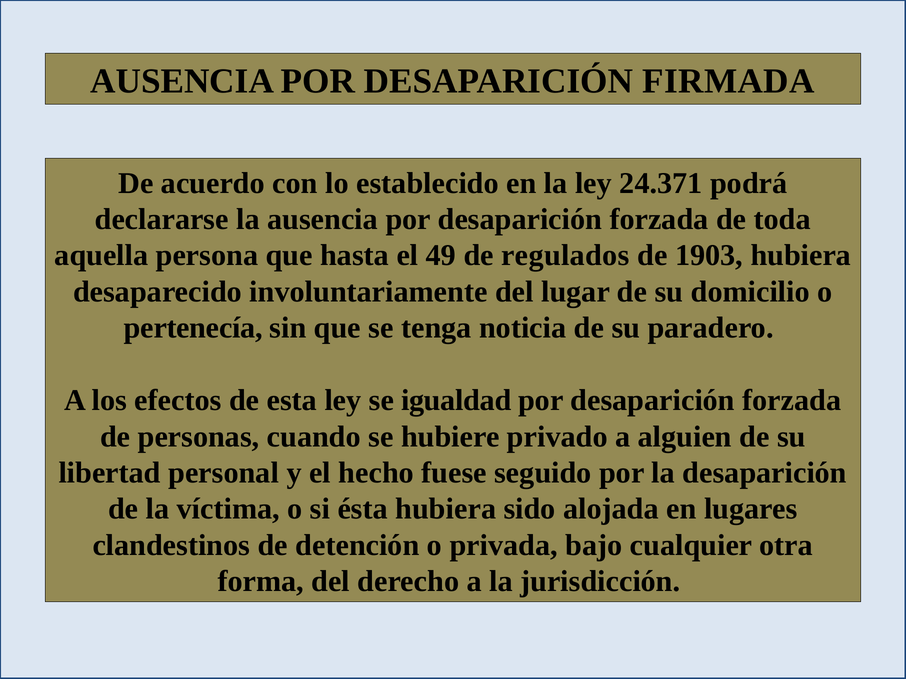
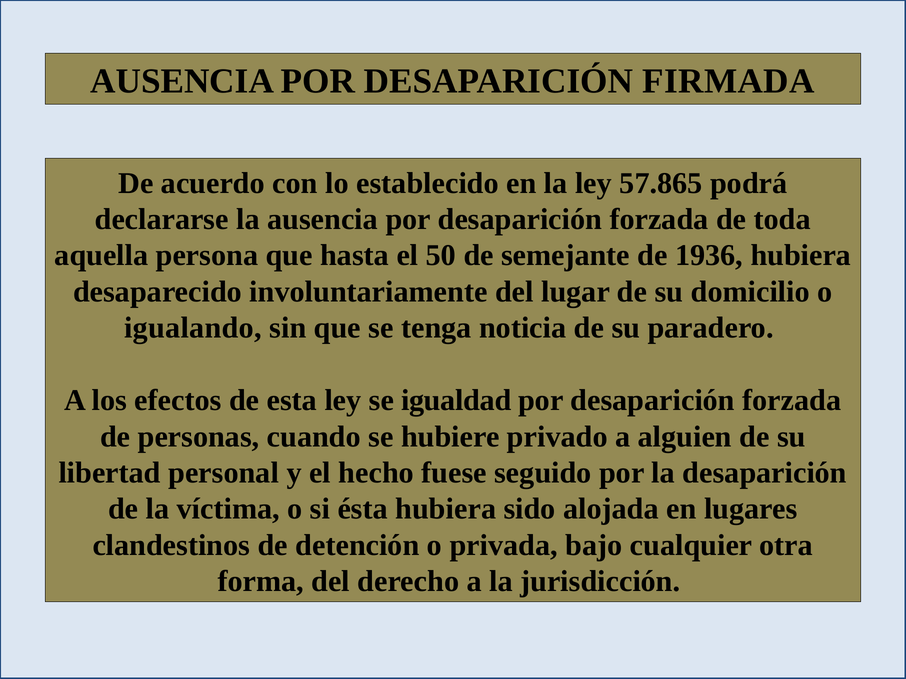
24.371: 24.371 -> 57.865
49: 49 -> 50
regulados: regulados -> semejante
1903: 1903 -> 1936
pertenecía: pertenecía -> igualando
